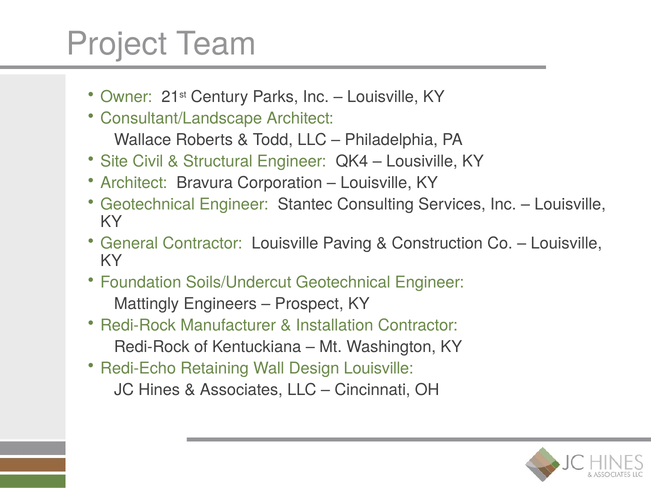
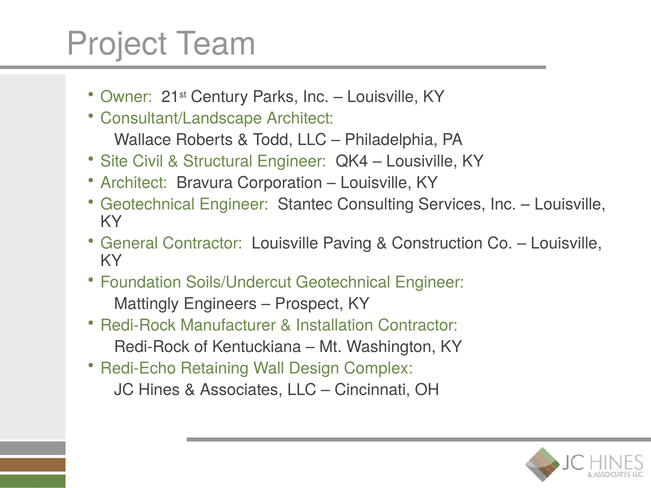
Design Louisville: Louisville -> Complex
